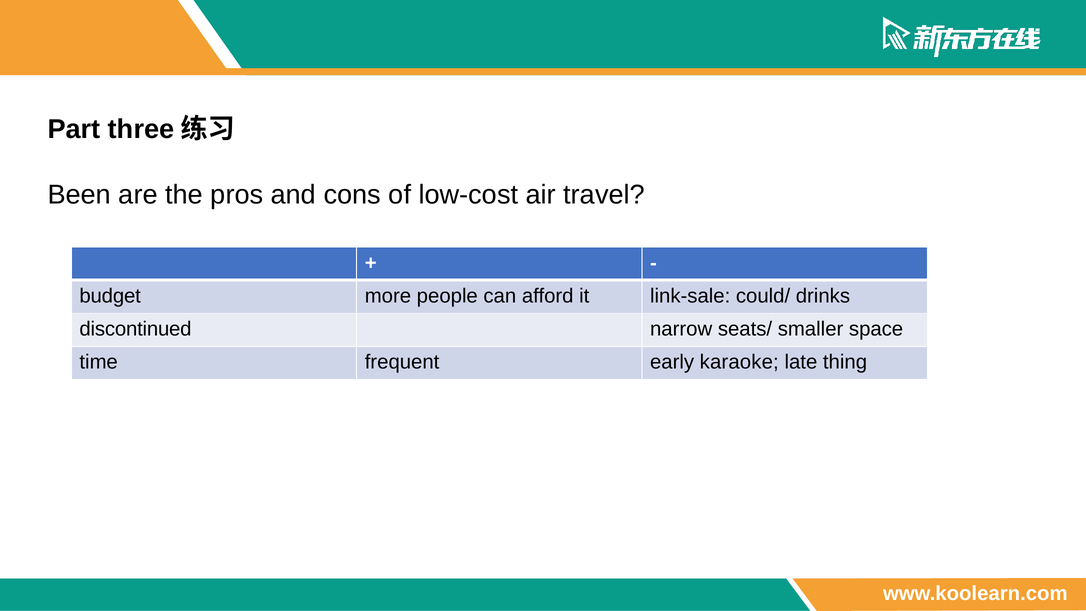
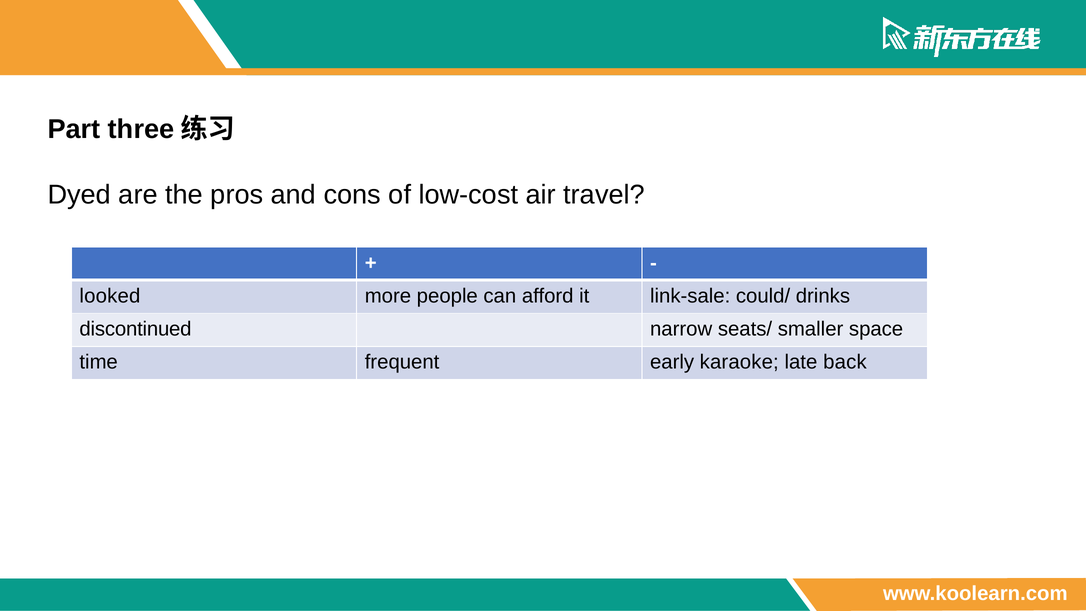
Been: Been -> Dyed
budget: budget -> looked
thing: thing -> back
